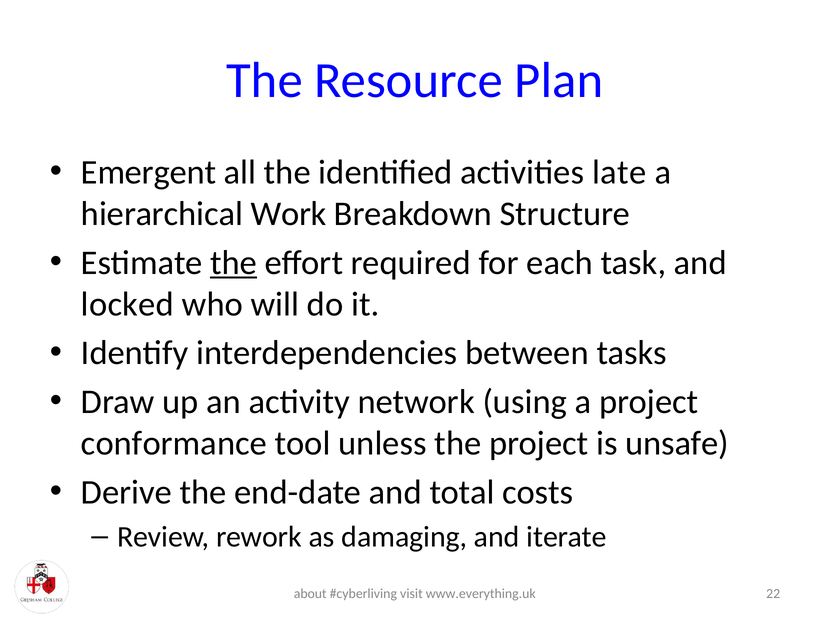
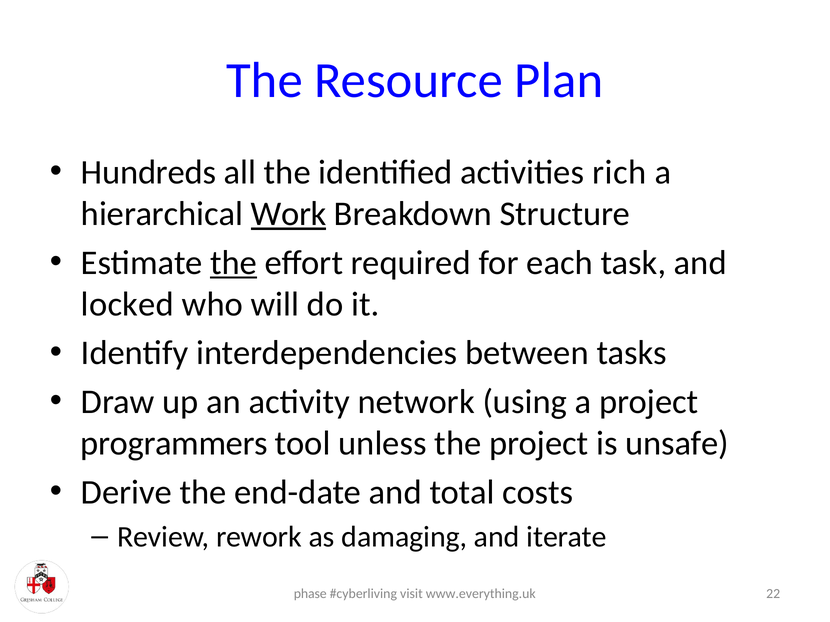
Emergent: Emergent -> Hundreds
late: late -> rich
Work underline: none -> present
conformance: conformance -> programmers
about: about -> phase
